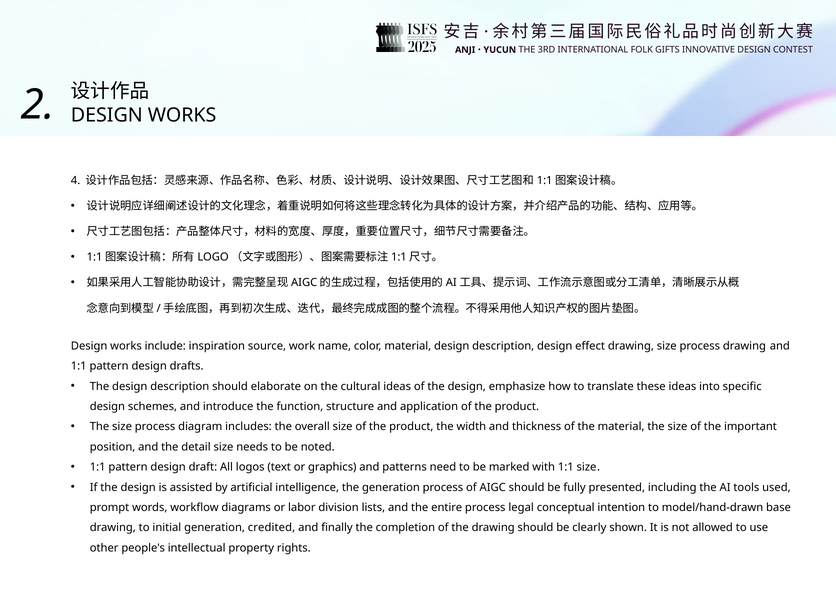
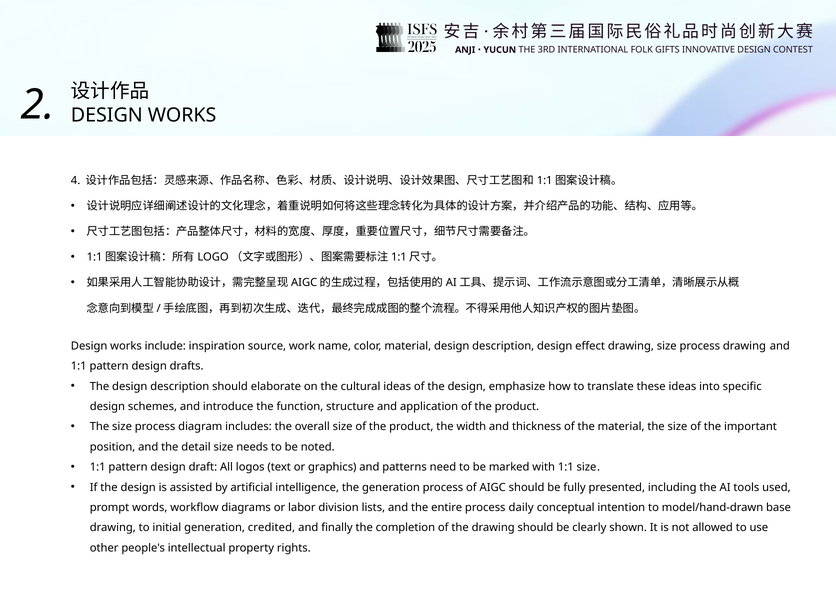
legal: legal -> daily
